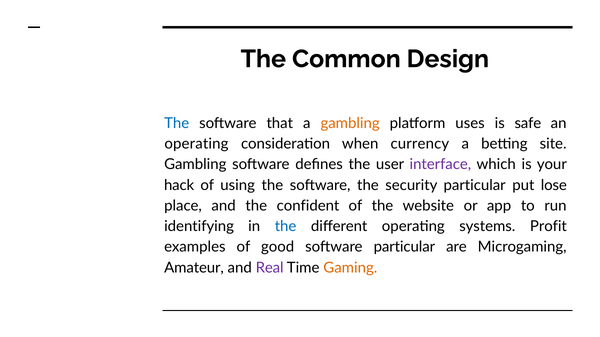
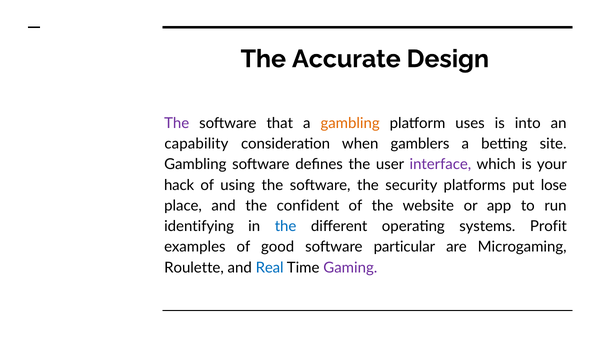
Common: Common -> Accurate
The at (177, 123) colour: blue -> purple
safe: safe -> into
operating at (196, 144): operating -> capability
currency: currency -> gamblers
security particular: particular -> platforms
Amateur: Amateur -> Roulette
Real colour: purple -> blue
Gaming colour: orange -> purple
